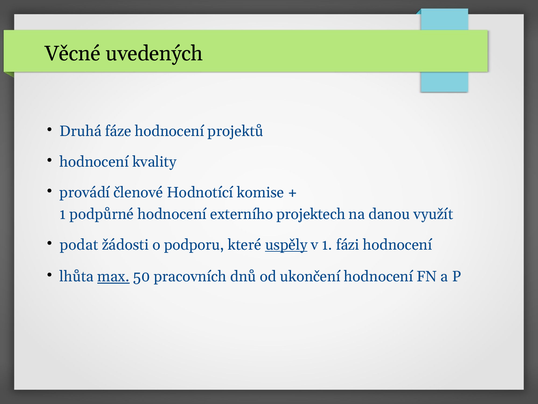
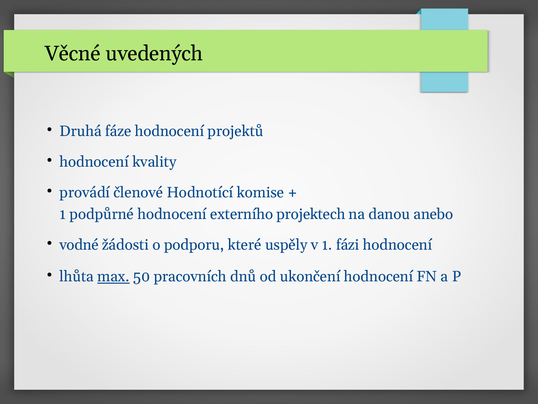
využít: využít -> anebo
podat: podat -> vodné
uspěly underline: present -> none
